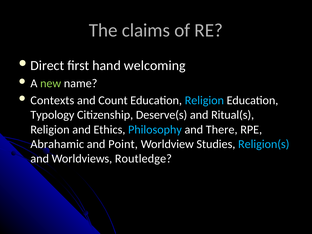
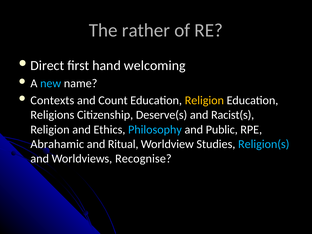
claims: claims -> rather
new colour: light green -> light blue
Religion at (204, 100) colour: light blue -> yellow
Typology: Typology -> Religions
Ritual(s: Ritual(s -> Racist(s
There: There -> Public
Point: Point -> Ritual
Routledge: Routledge -> Recognise
